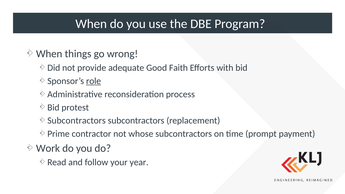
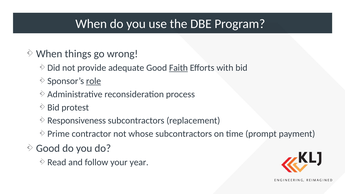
Faith underline: none -> present
Subcontractors at (77, 121): Subcontractors -> Responsiveness
Work at (48, 148): Work -> Good
